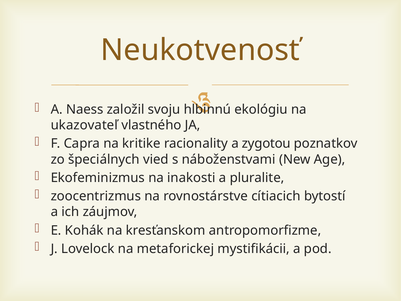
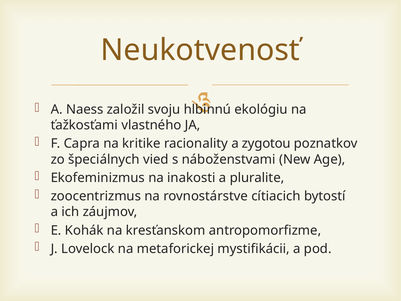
ukazovateľ: ukazovateľ -> ťažkosťami
